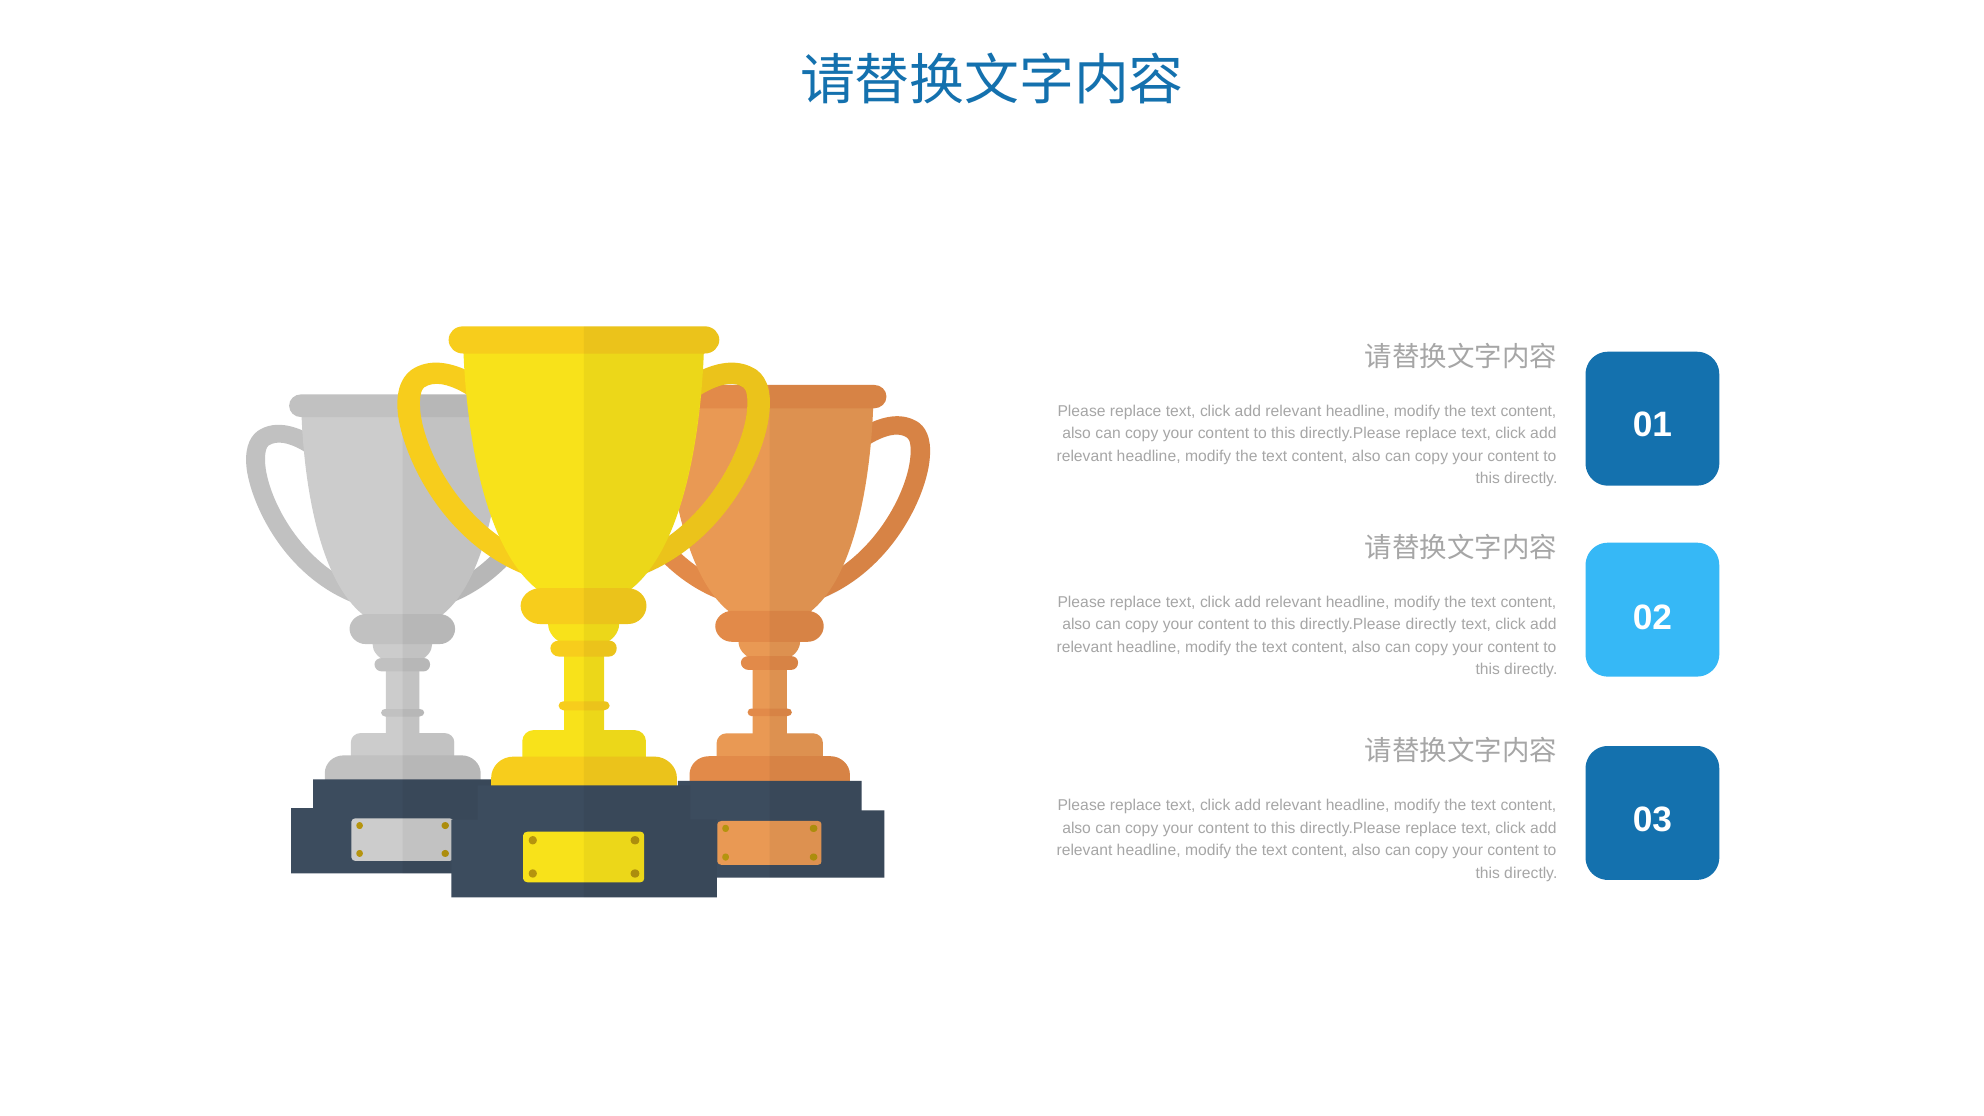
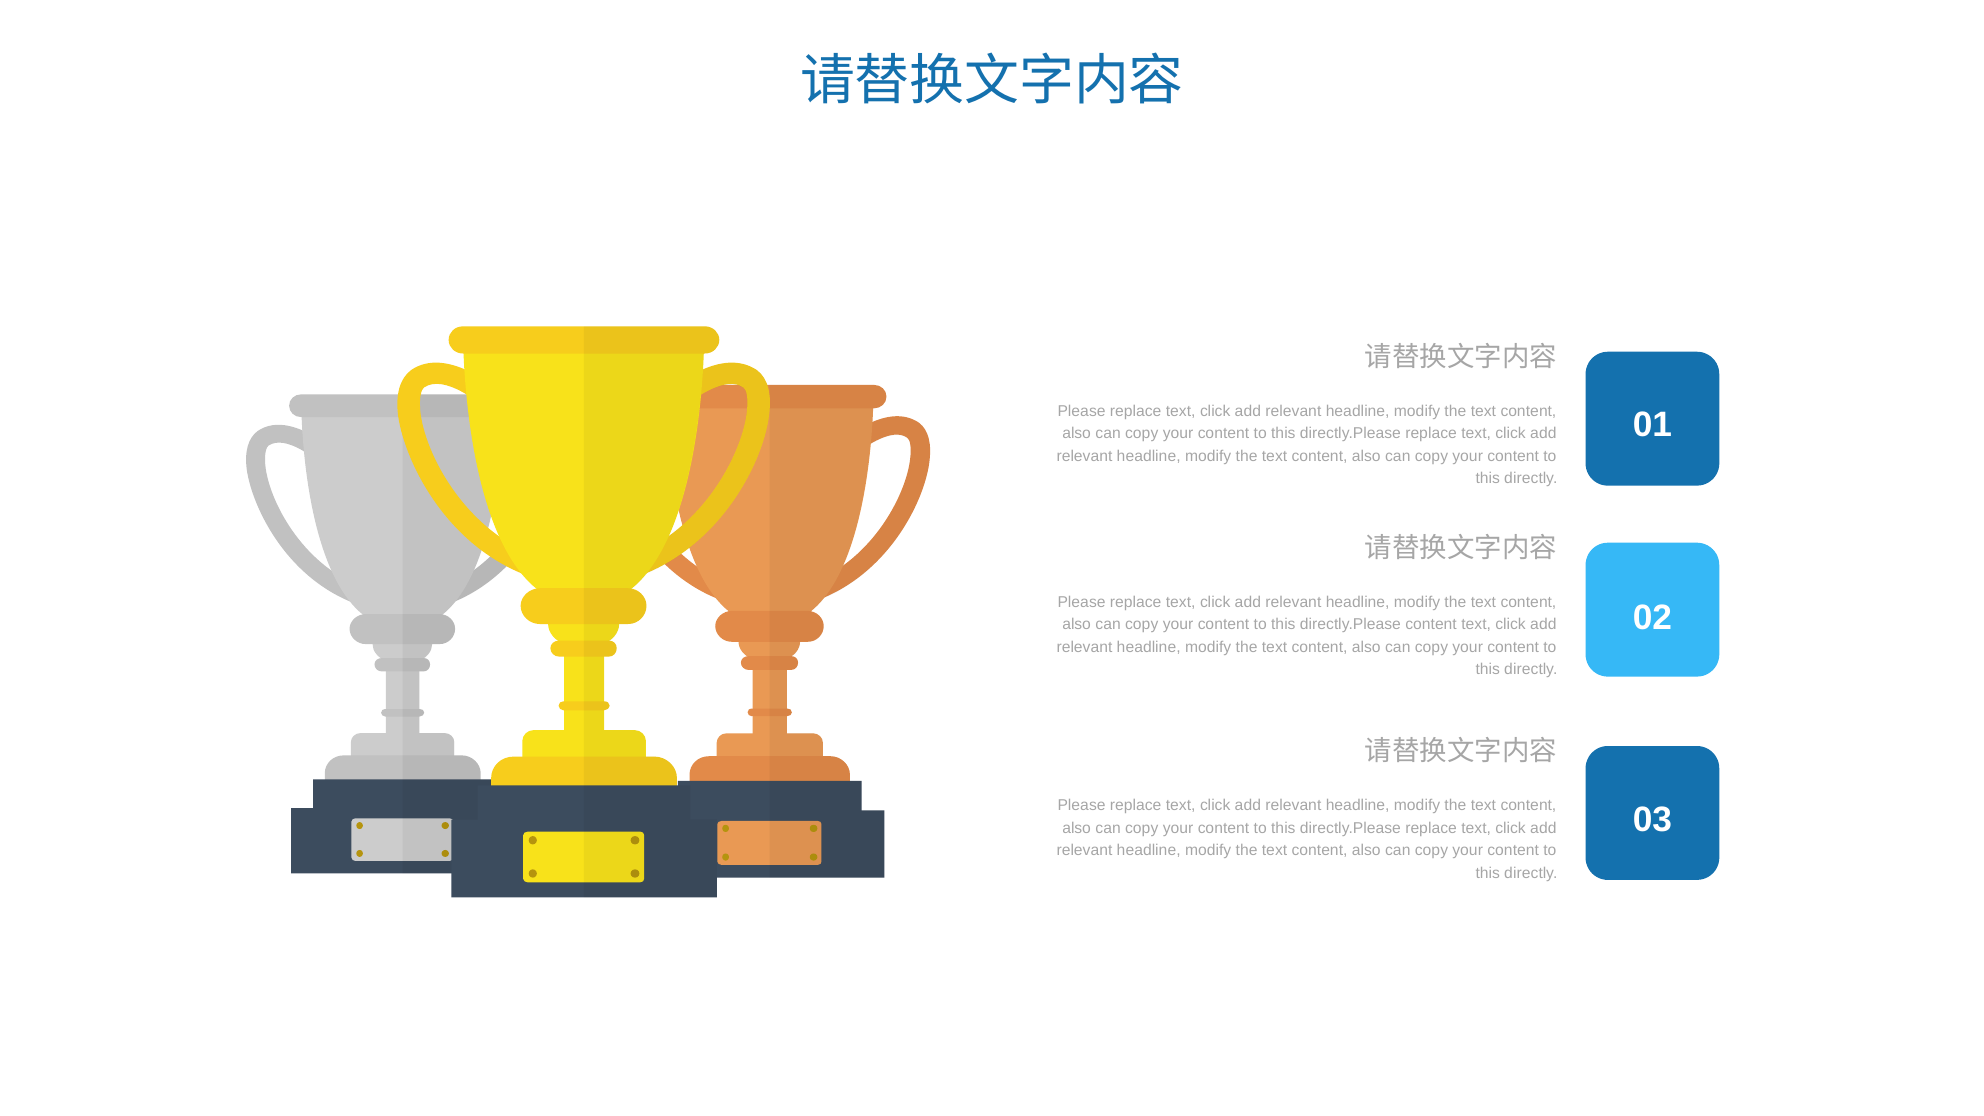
directly.Please directly: directly -> content
